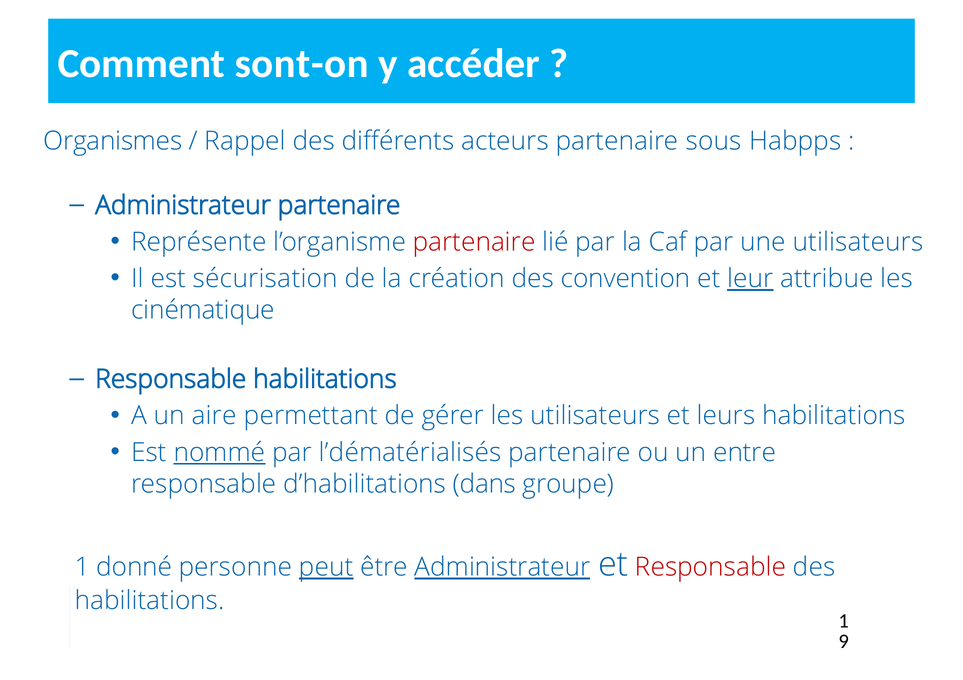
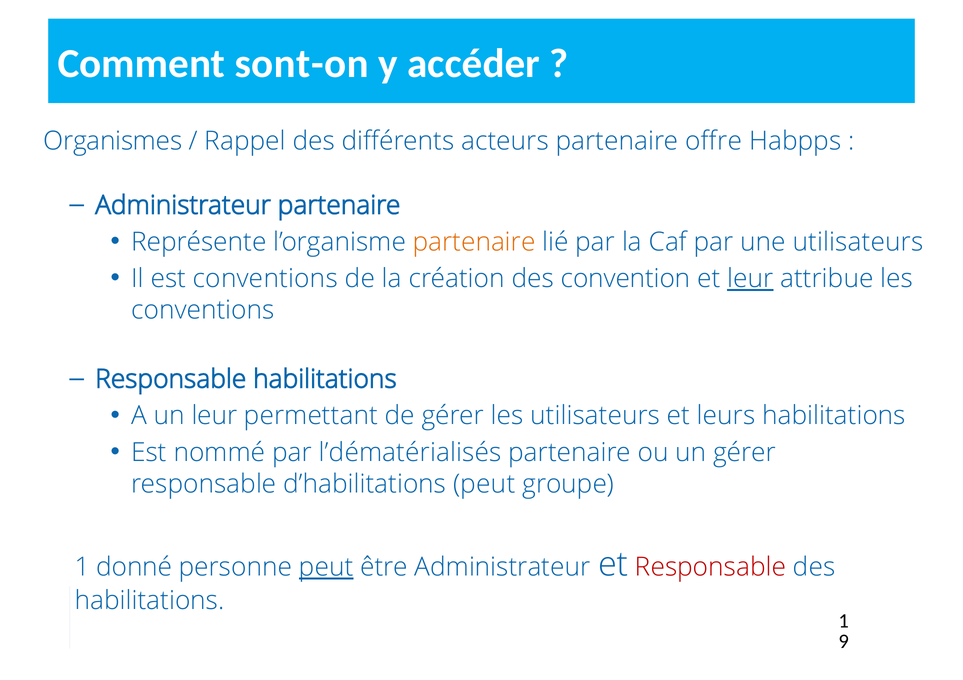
sous: sous -> offre
partenaire at (474, 242) colour: red -> orange
est sécurisation: sécurisation -> conventions
cinématique at (203, 310): cinématique -> conventions
un aire: aire -> leur
nommé underline: present -> none
un entre: entre -> gérer
d’habilitations dans: dans -> peut
Administrateur at (502, 568) underline: present -> none
